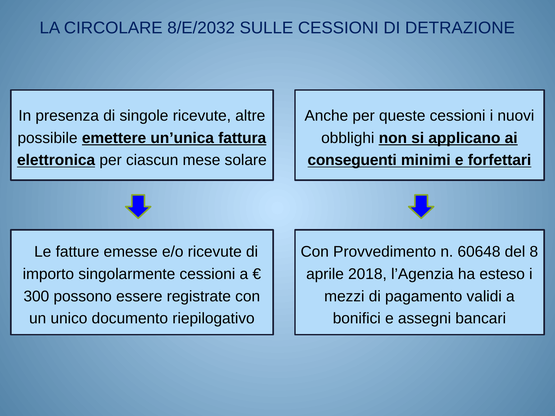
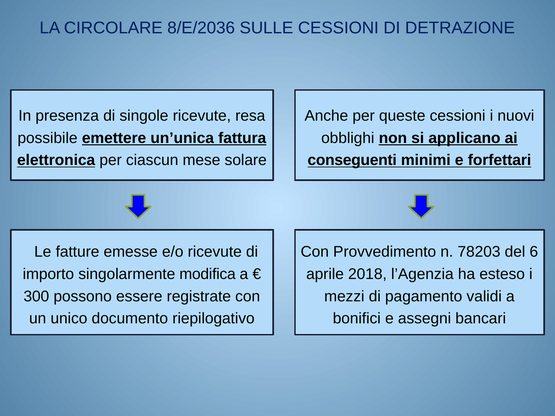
8/E/2032: 8/E/2032 -> 8/E/2036
altre: altre -> resa
60648: 60648 -> 78203
8: 8 -> 6
singolarmente cessioni: cessioni -> modifica
